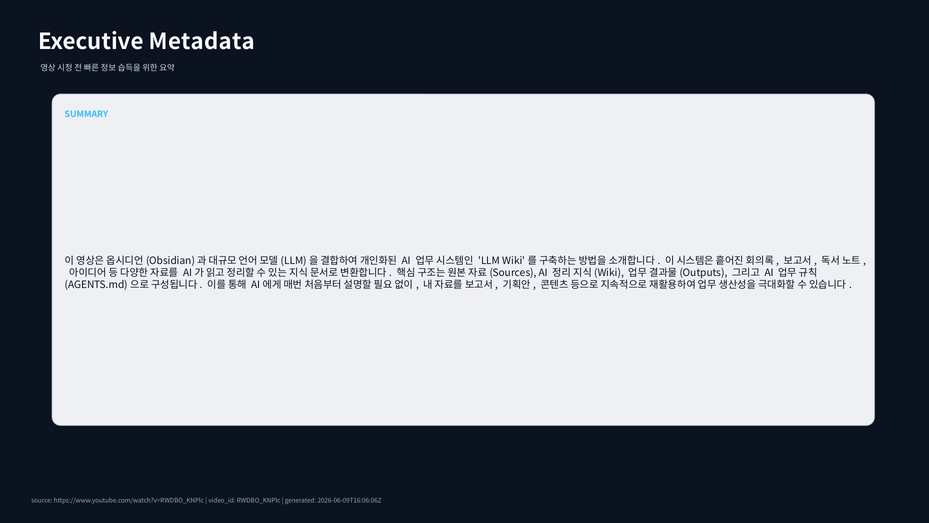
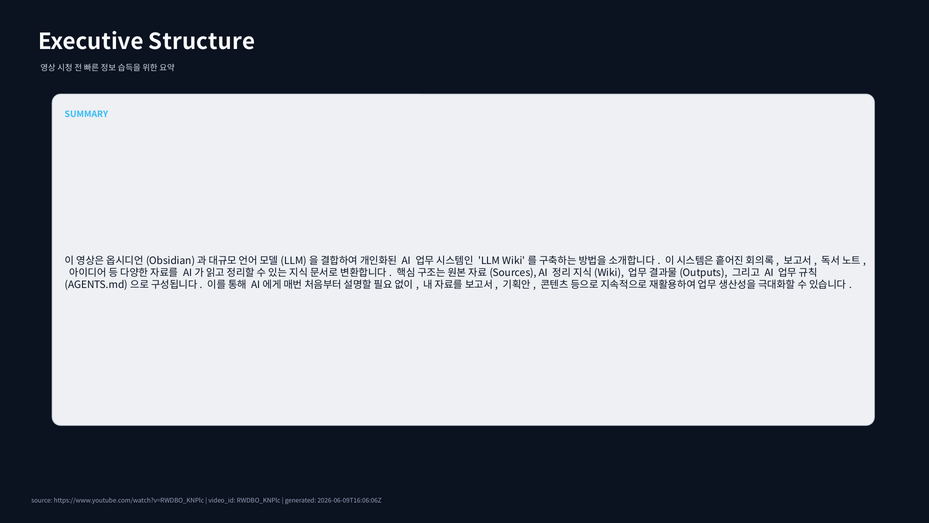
Metadata: Metadata -> Structure
